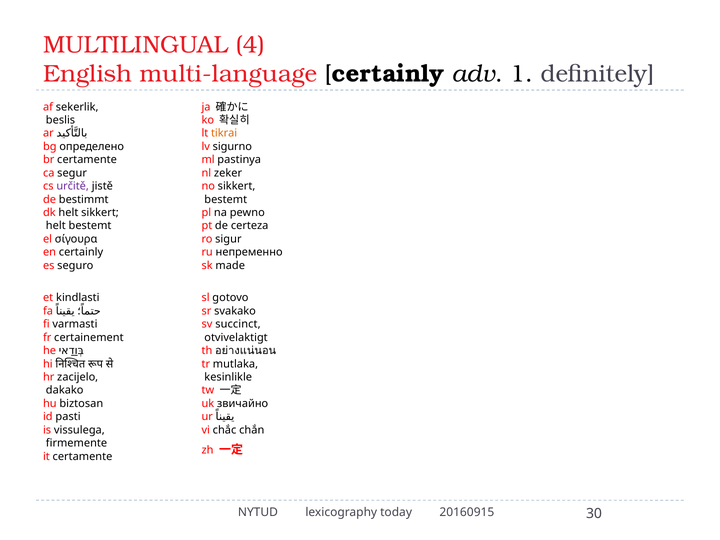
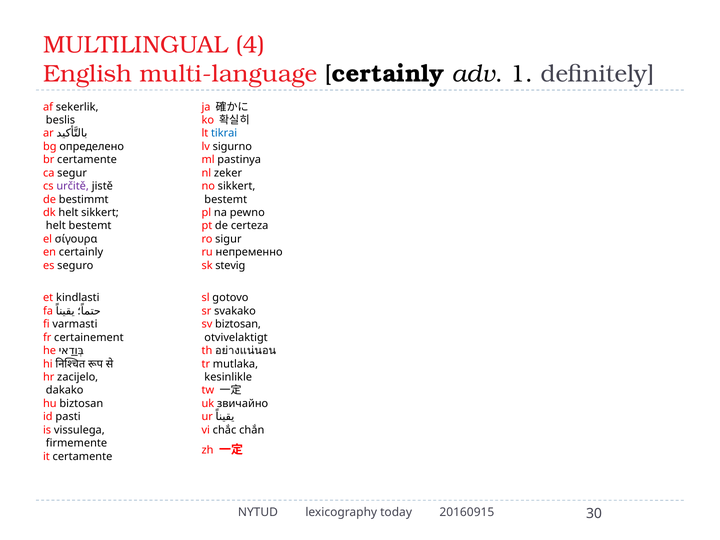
tikrai colour: orange -> blue
made: made -> stevig
sv succinct: succinct -> biztosan
